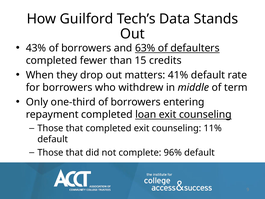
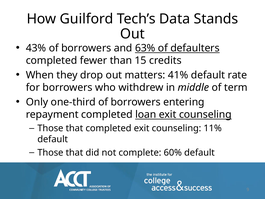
96%: 96% -> 60%
